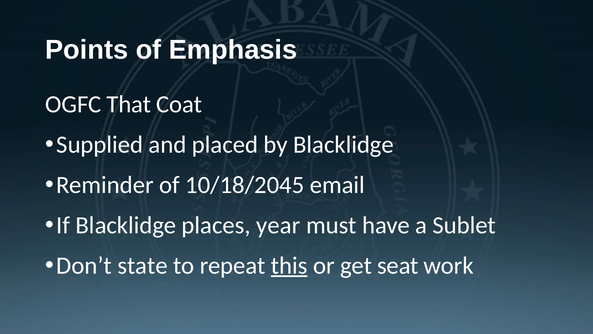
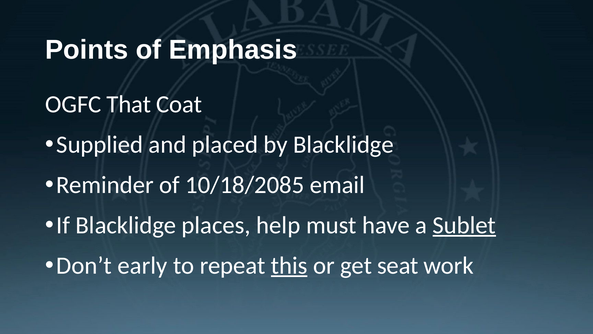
10/18/2045: 10/18/2045 -> 10/18/2085
year: year -> help
Sublet underline: none -> present
state: state -> early
